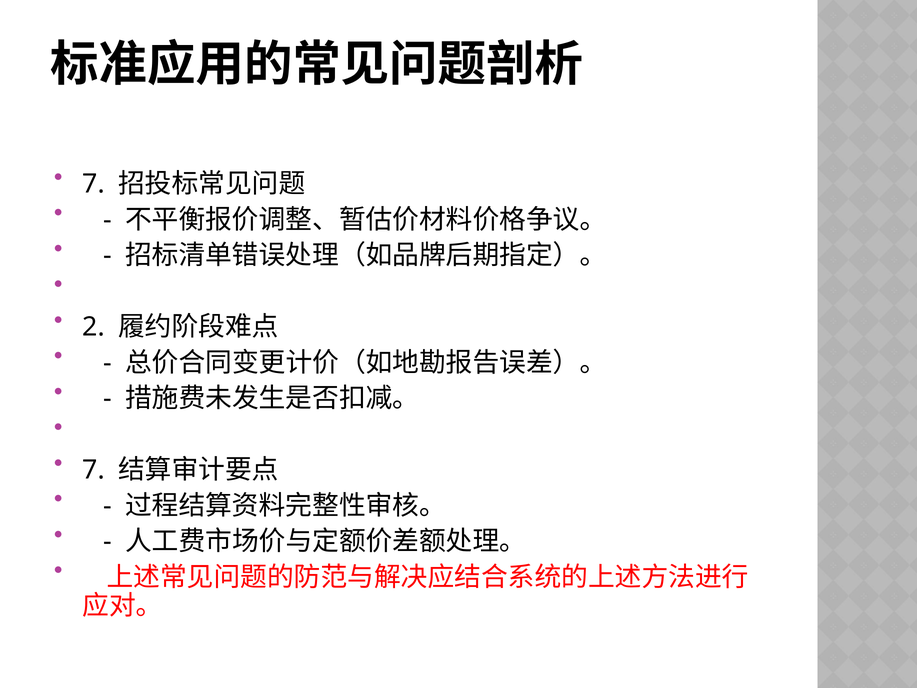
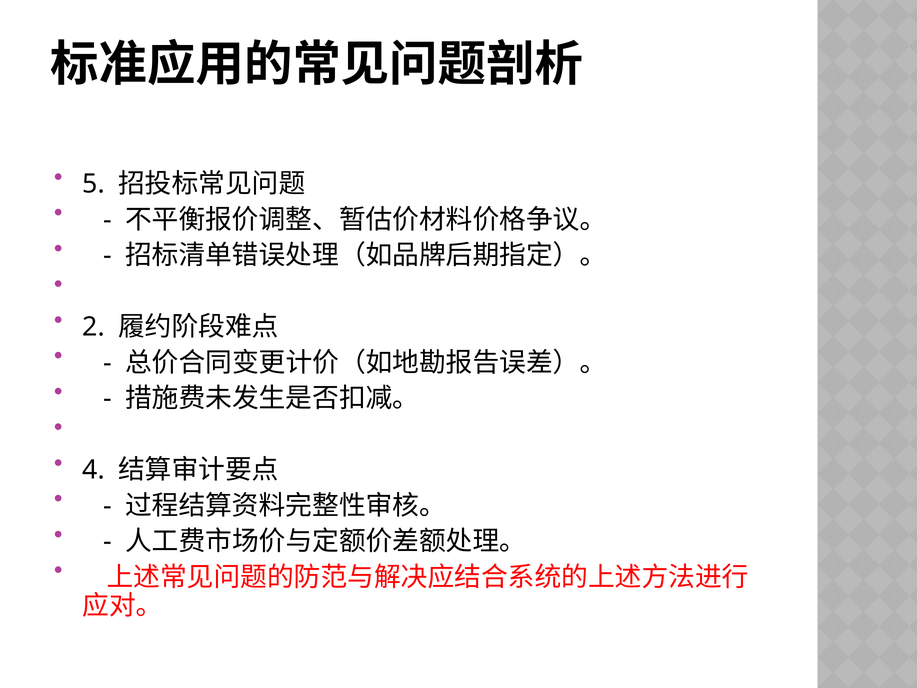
7 at (94, 184): 7 -> 5
7 at (94, 470): 7 -> 4
